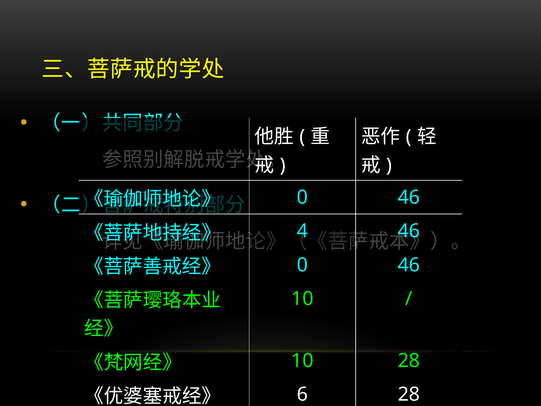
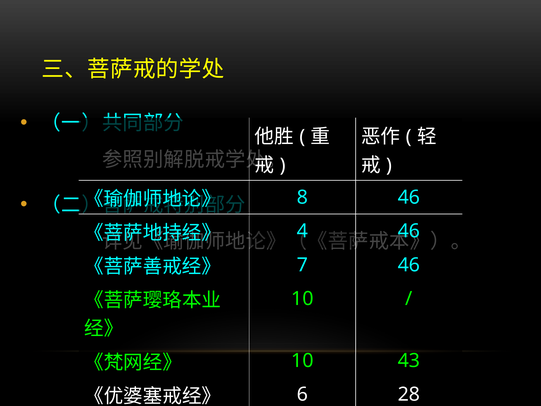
0 at (302, 197): 0 -> 8
0 at (302, 265): 0 -> 7
10 28: 28 -> 43
